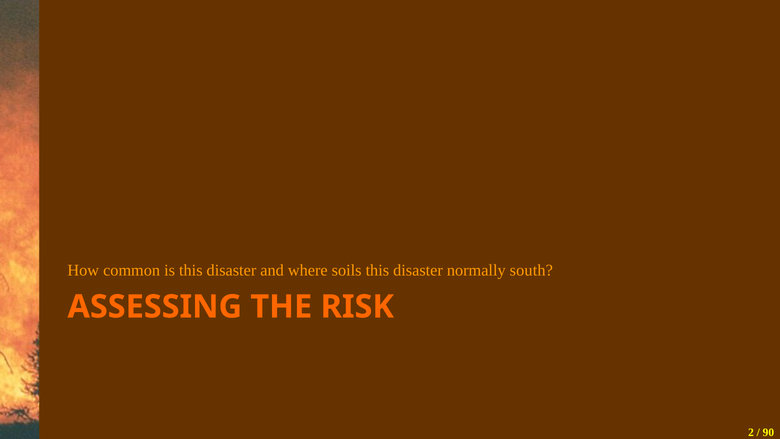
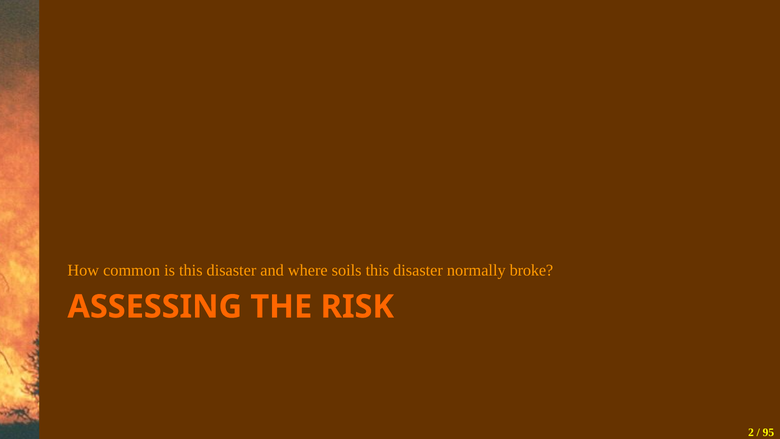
south: south -> broke
90: 90 -> 95
